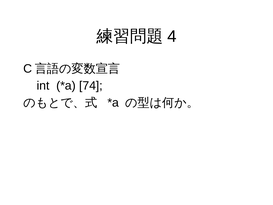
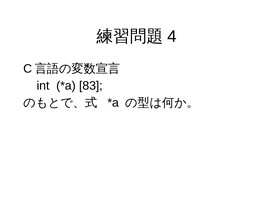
74: 74 -> 83
